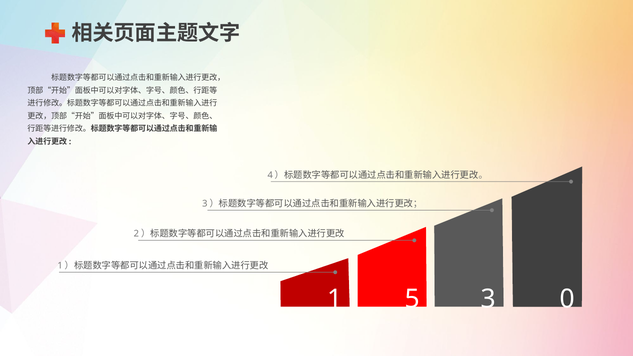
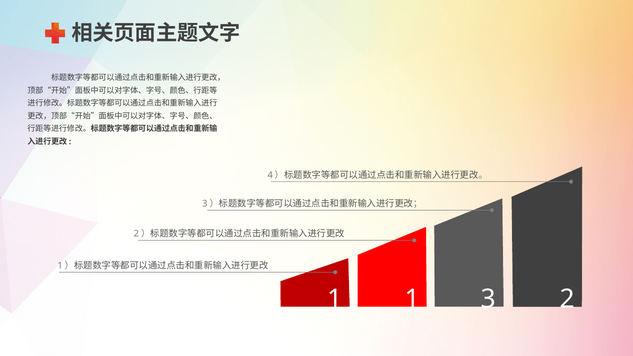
1 5: 5 -> 1
0: 0 -> 2
